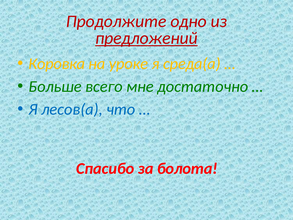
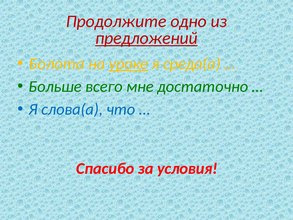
Коровка: Коровка -> Болота
уроке underline: none -> present
лесов(а: лесов(а -> слова(а
болота: болота -> условия
